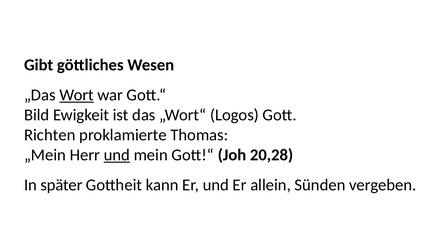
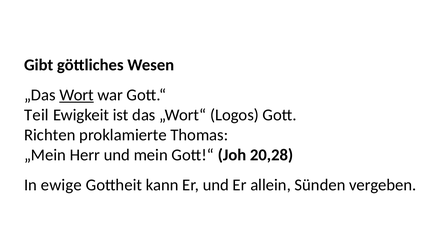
Bild: Bild -> Teil
und at (117, 155) underline: present -> none
später: später -> ewige
